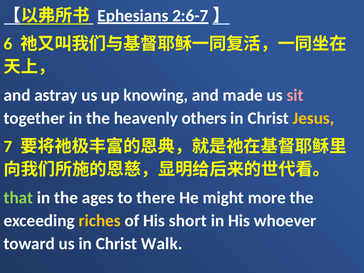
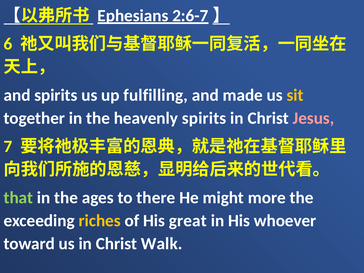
and astray: astray -> spirits
knowing: knowing -> fulfilling
sit colour: pink -> yellow
heavenly others: others -> spirits
Jesus colour: yellow -> pink
short: short -> great
